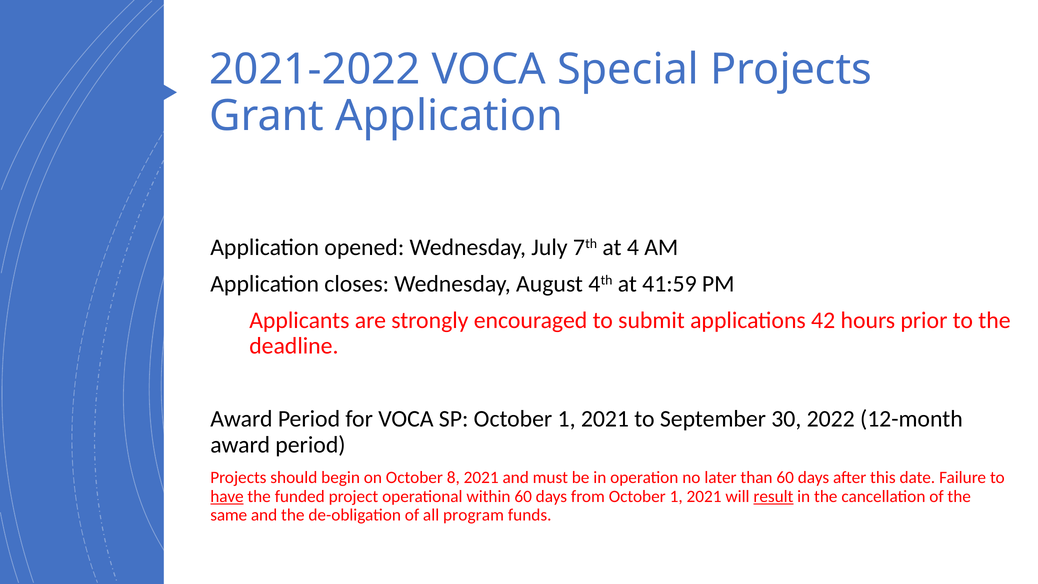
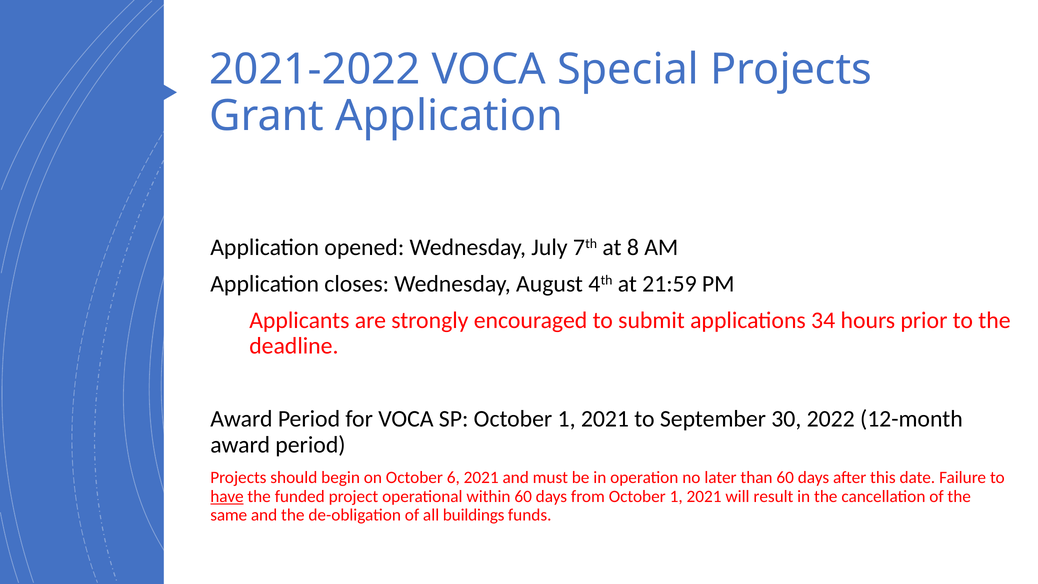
4: 4 -> 8
41:59: 41:59 -> 21:59
42: 42 -> 34
8: 8 -> 6
result underline: present -> none
program: program -> buildings
